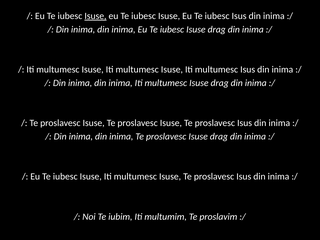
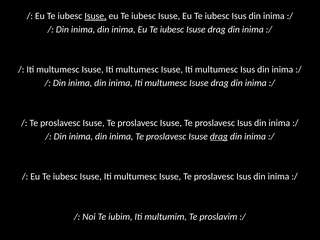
drag at (219, 136) underline: none -> present
